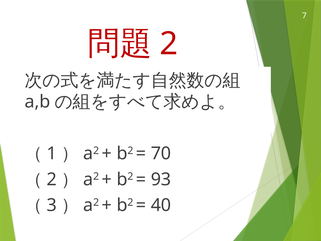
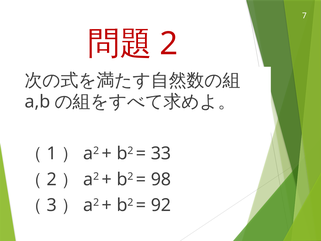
70: 70 -> 33
93: 93 -> 98
40: 40 -> 92
